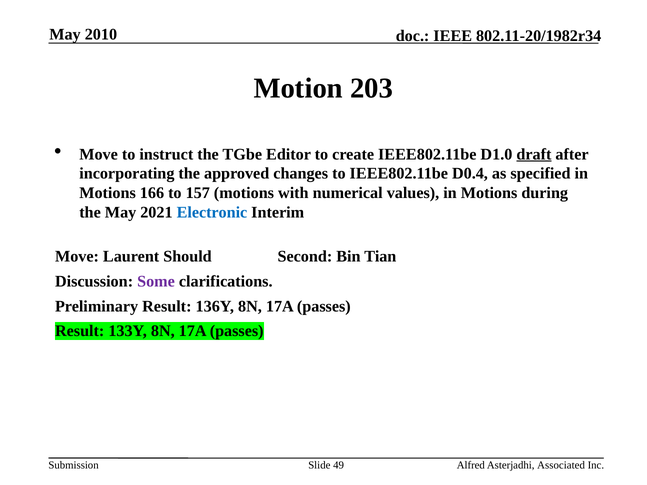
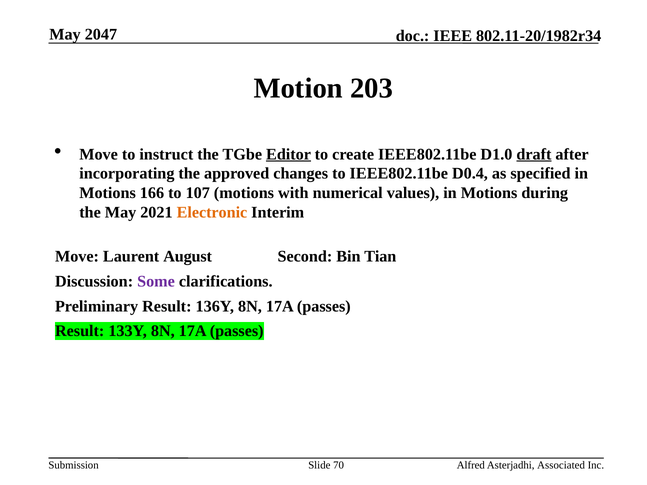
2010: 2010 -> 2047
Editor underline: none -> present
157: 157 -> 107
Electronic colour: blue -> orange
Should: Should -> August
49: 49 -> 70
